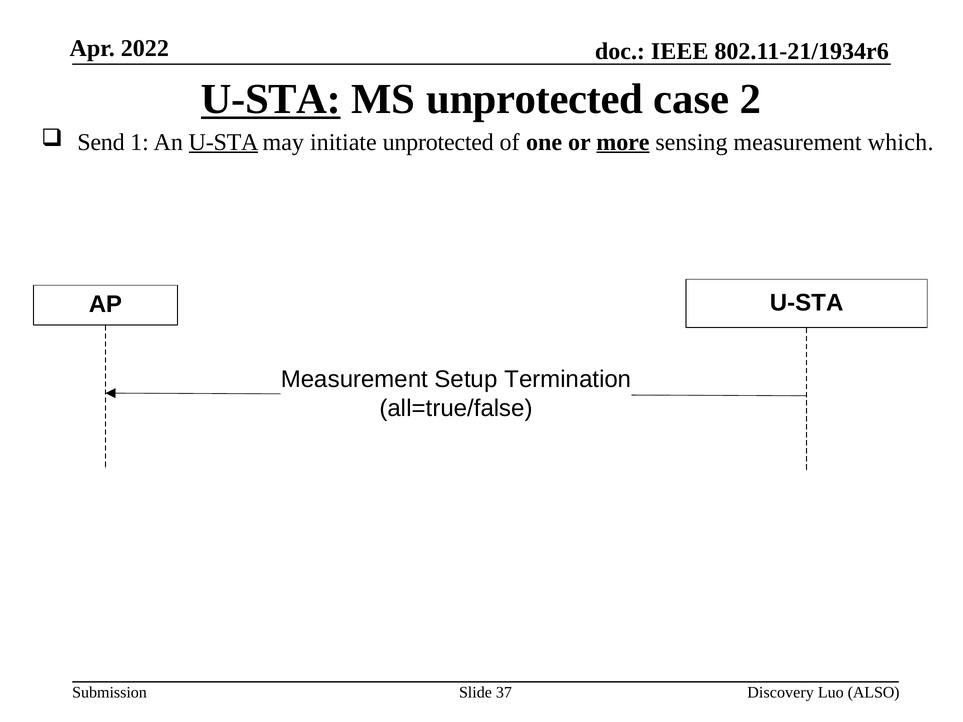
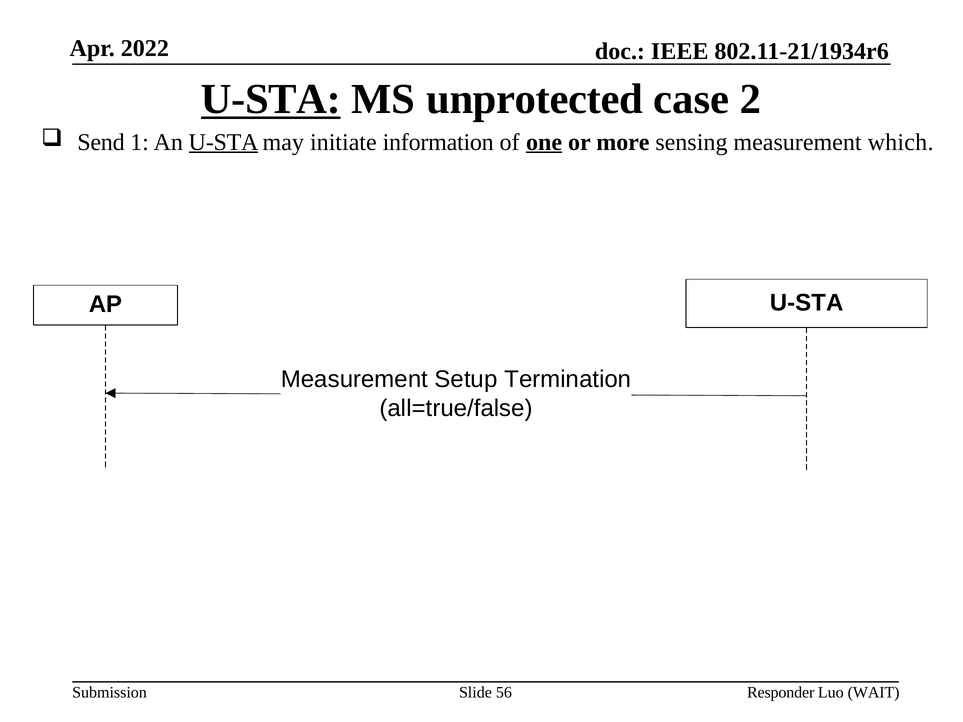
initiate unprotected: unprotected -> information
one underline: none -> present
more underline: present -> none
37: 37 -> 56
Discovery: Discovery -> Responder
ALSO: ALSO -> WAIT
